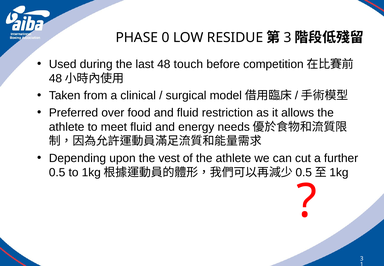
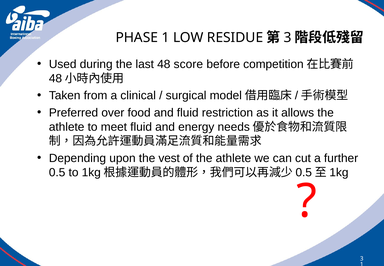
PHASE 0: 0 -> 1
touch: touch -> score
